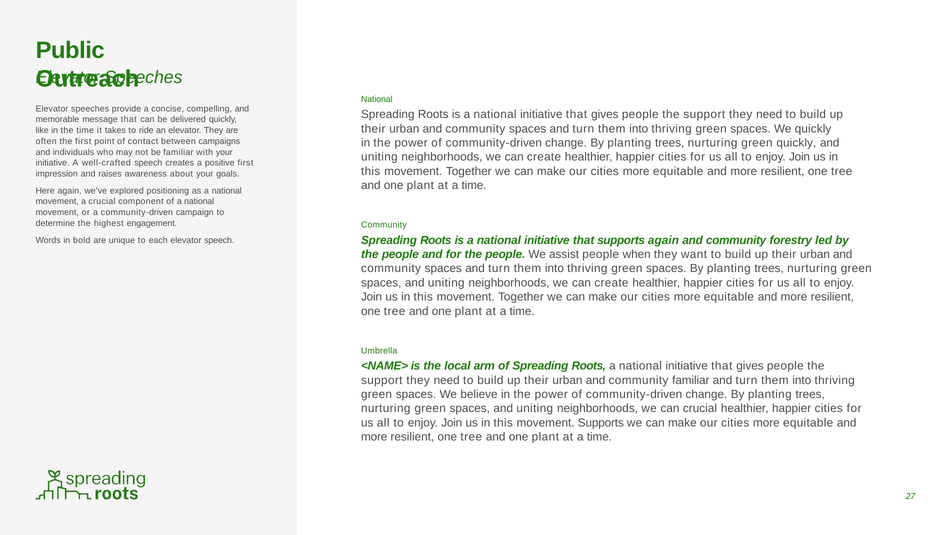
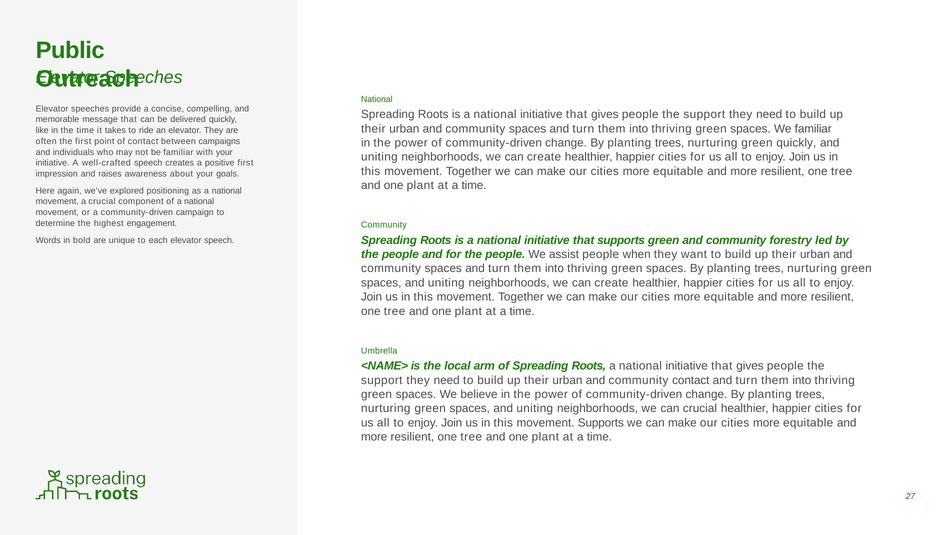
We quickly: quickly -> familiar
supports again: again -> green
community familiar: familiar -> contact
